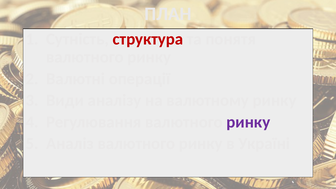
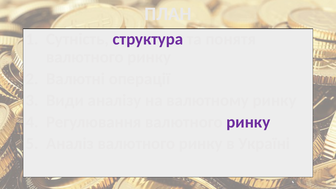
структура colour: red -> purple
